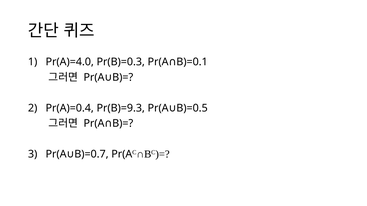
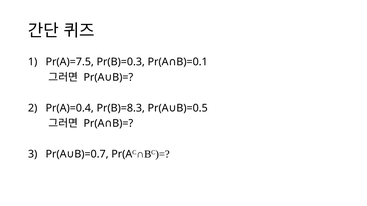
Pr(A)=4.0: Pr(A)=4.0 -> Pr(A)=7.5
Pr(B)=9.3: Pr(B)=9.3 -> Pr(B)=8.3
